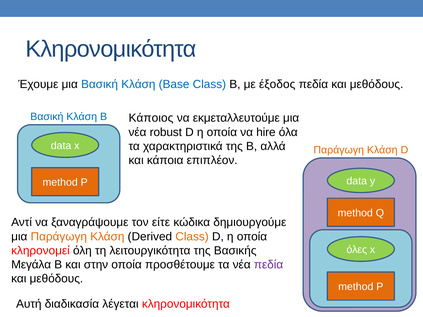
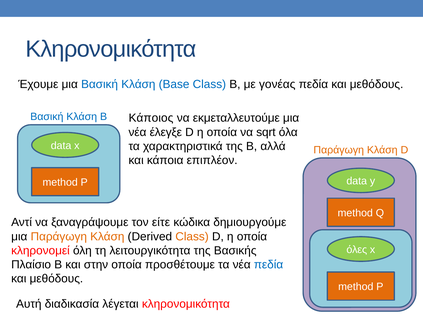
έξοδος: έξοδος -> γονέας
robust: robust -> έλεγξε
hire: hire -> sqrt
Μεγάλα: Μεγάλα -> Πλαίσιο
πεδία at (269, 265) colour: purple -> blue
